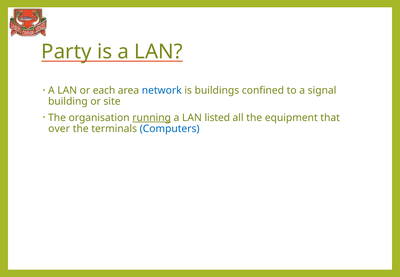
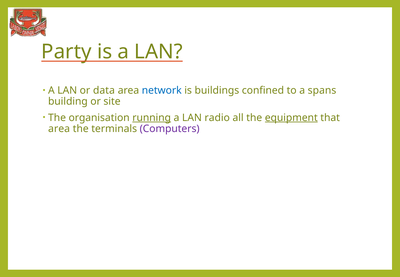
each: each -> data
signal: signal -> spans
listed: listed -> radio
equipment underline: none -> present
over at (59, 129): over -> area
Computers colour: blue -> purple
